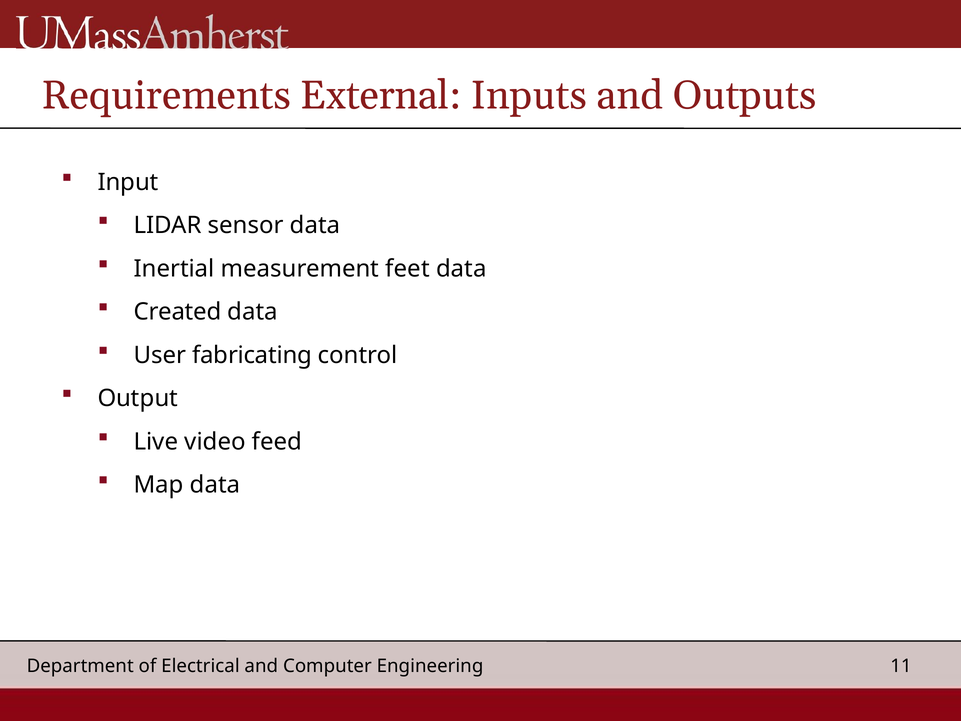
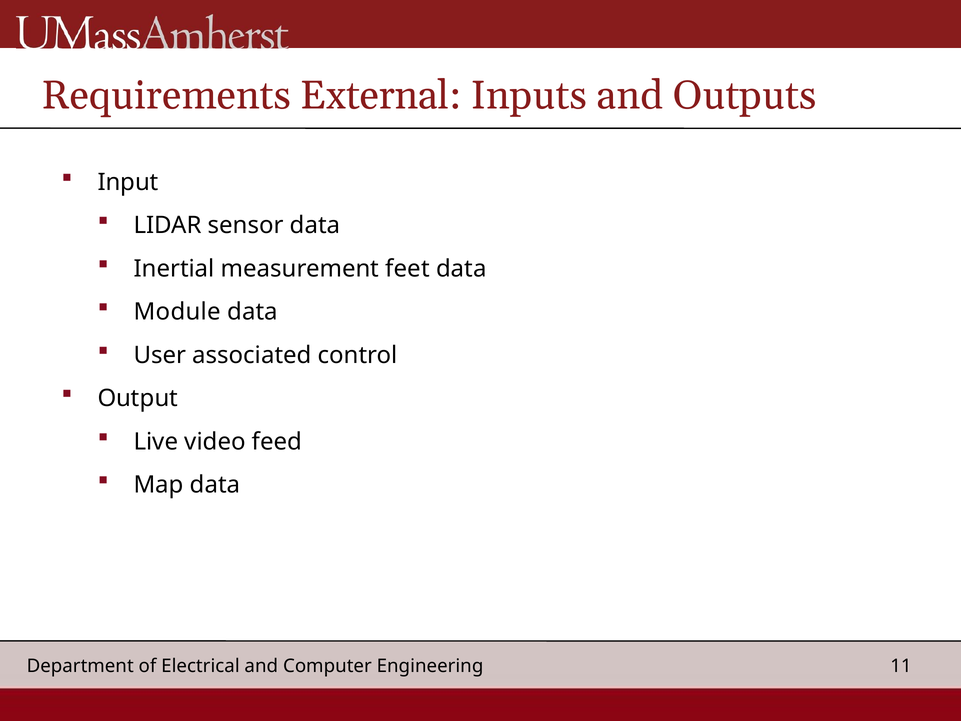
Created: Created -> Module
fabricating: fabricating -> associated
